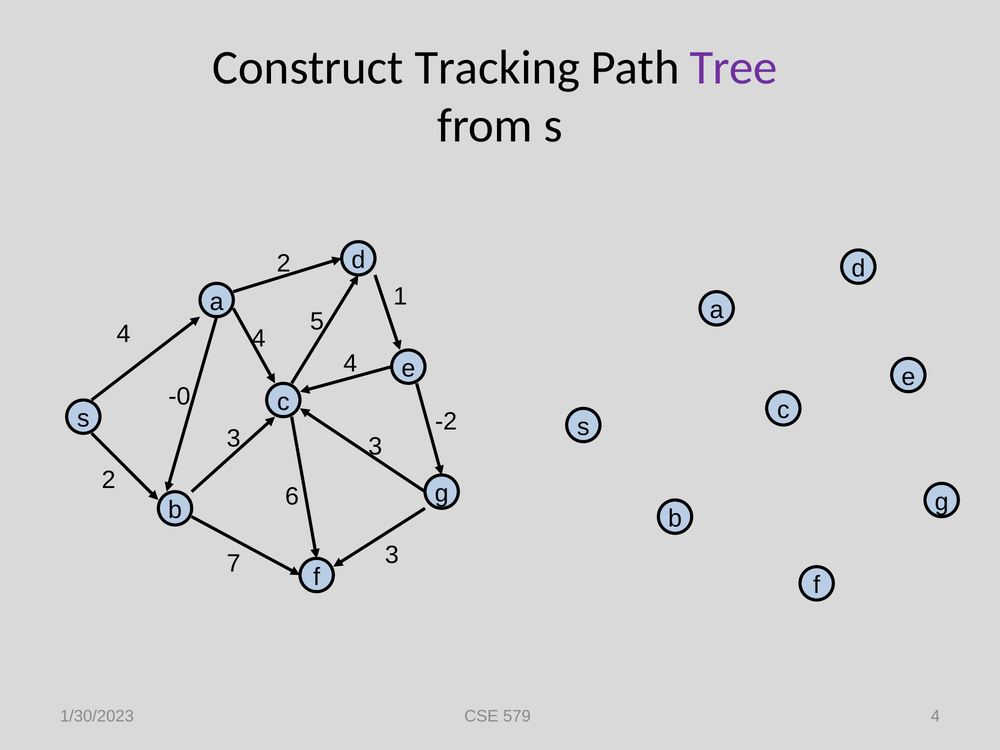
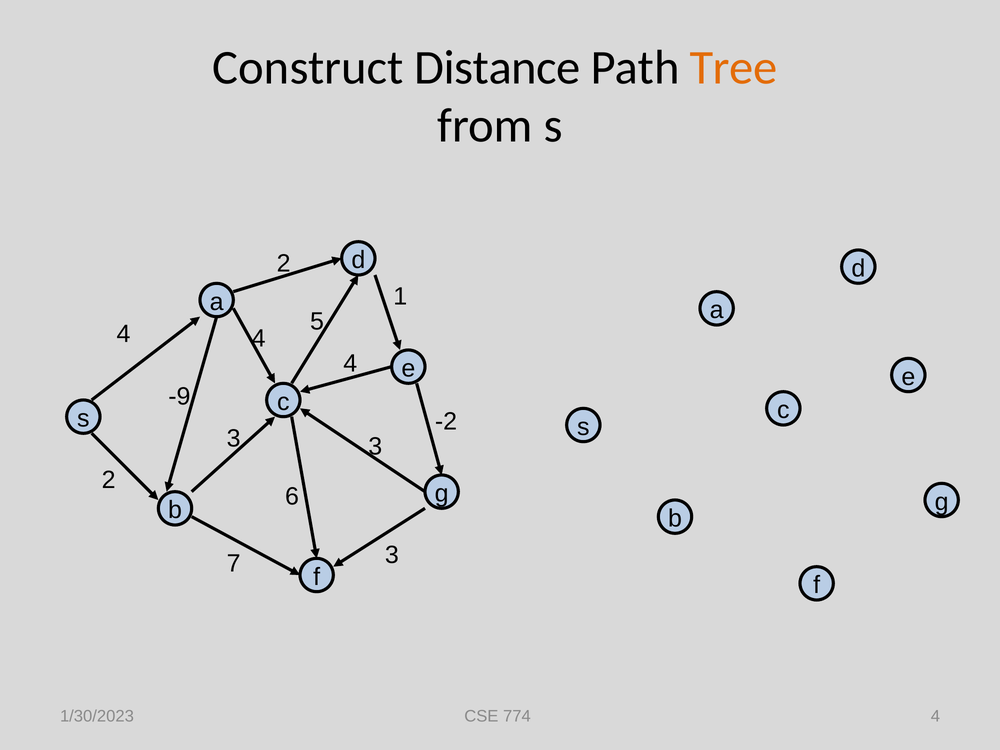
Tracking: Tracking -> Distance
Tree colour: purple -> orange
-0: -0 -> -9
579: 579 -> 774
